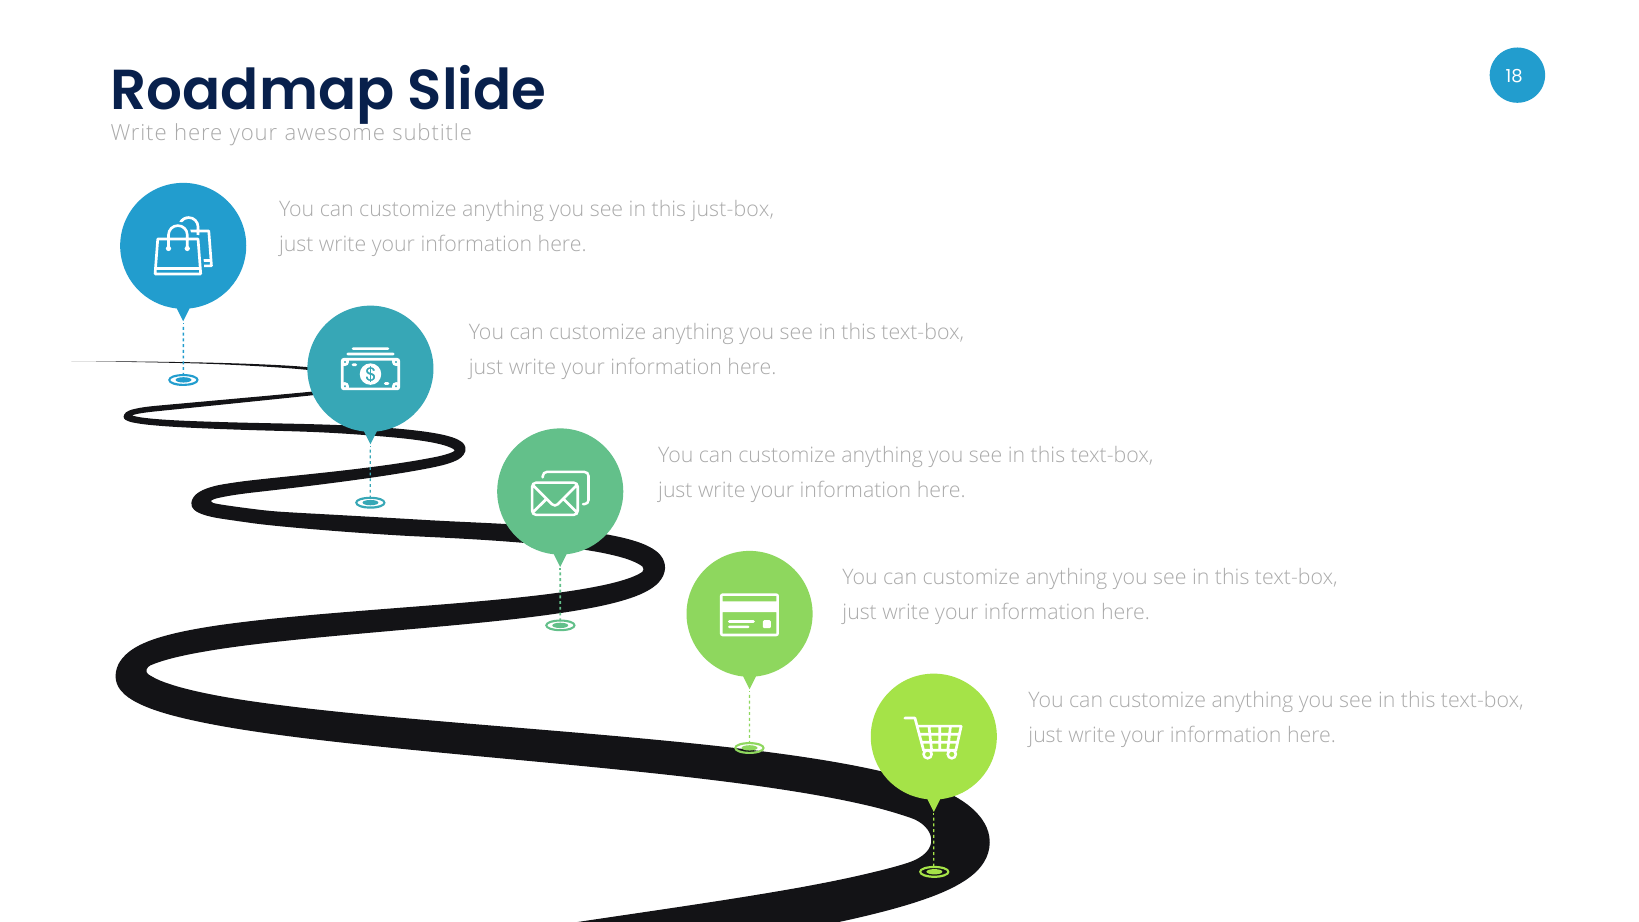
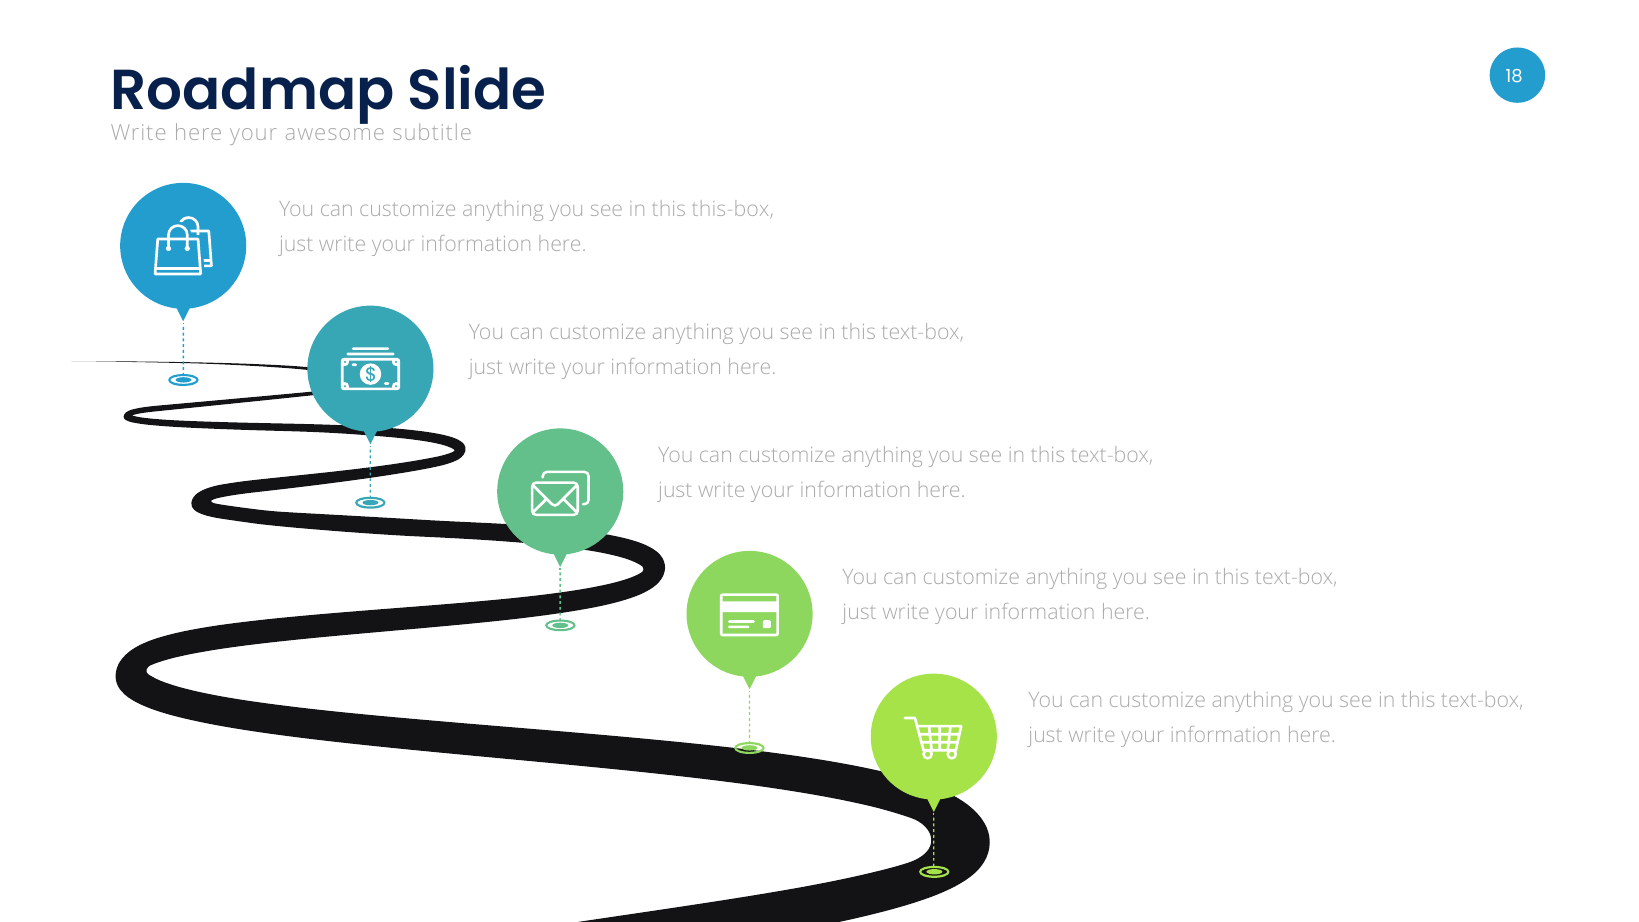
just-box: just-box -> this-box
